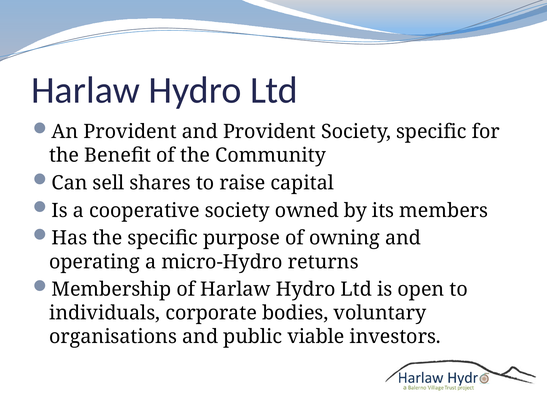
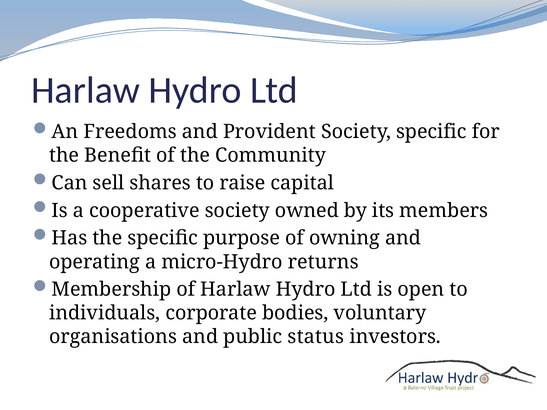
An Provident: Provident -> Freedoms
viable: viable -> status
